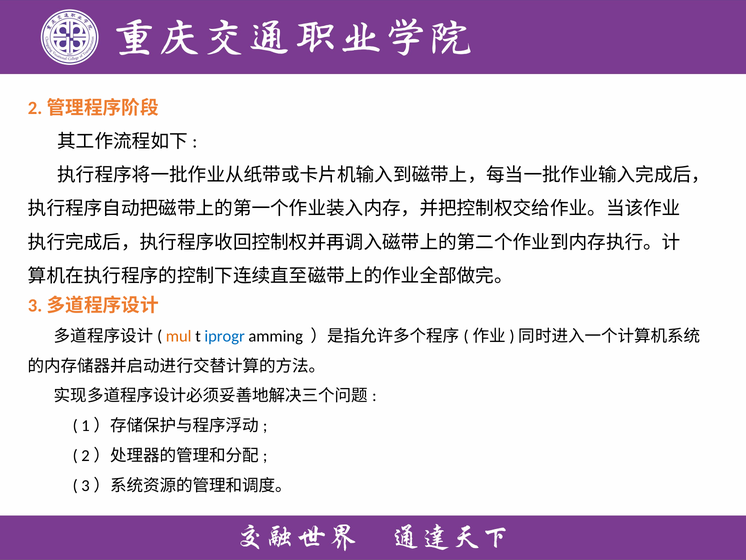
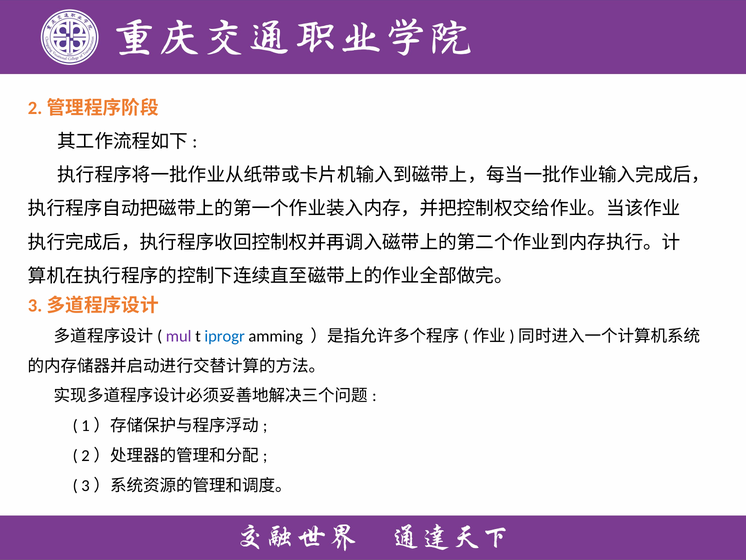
mul colour: orange -> purple
